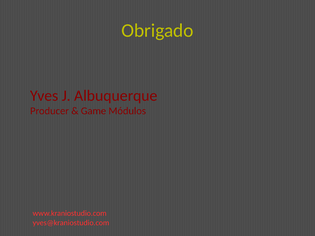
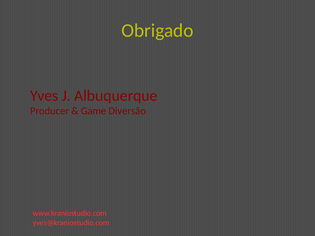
Módulos: Módulos -> Diversão
